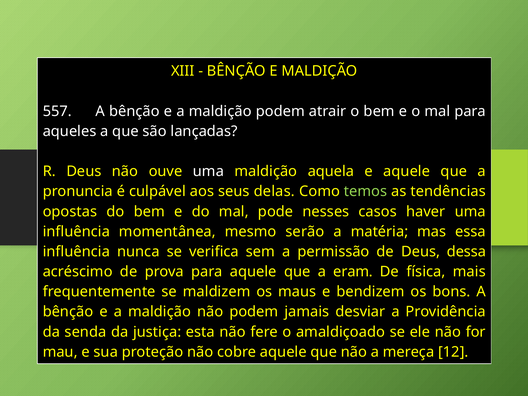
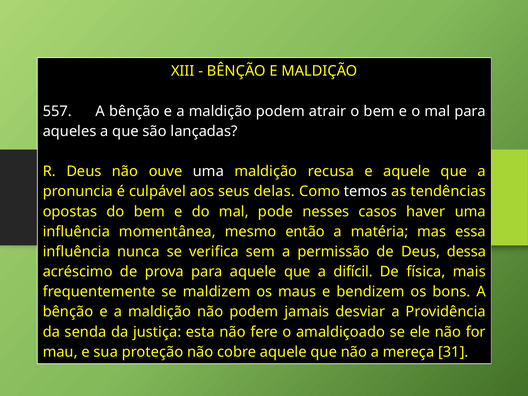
aquela: aquela -> recusa
temos colour: light green -> white
serão: serão -> então
eram: eram -> difícil
12: 12 -> 31
